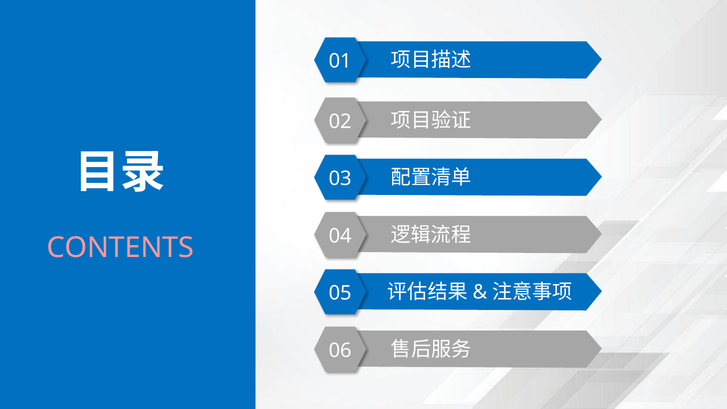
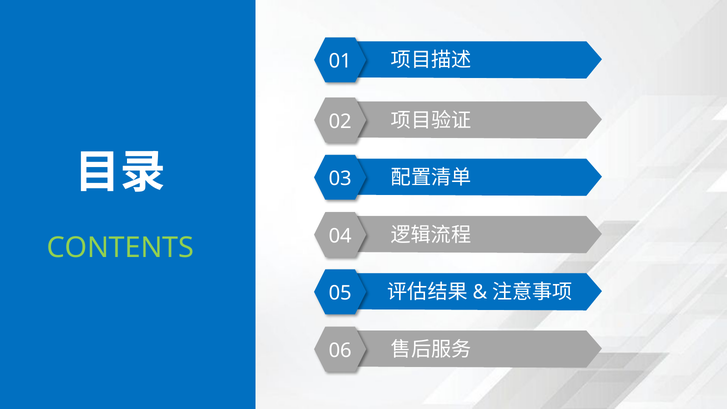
CONTENTS colour: pink -> light green
